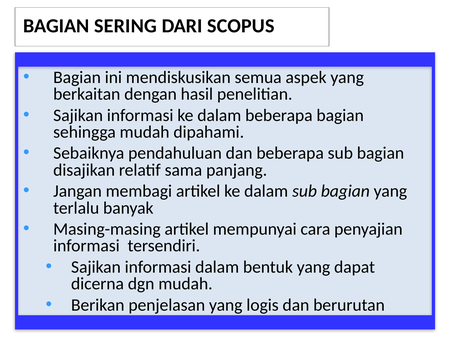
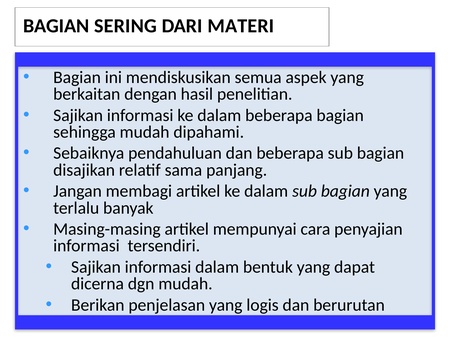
SCOPUS: SCOPUS -> MATERI
